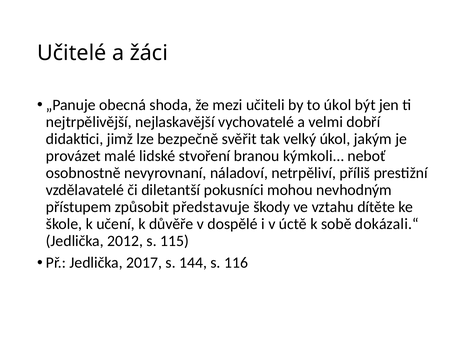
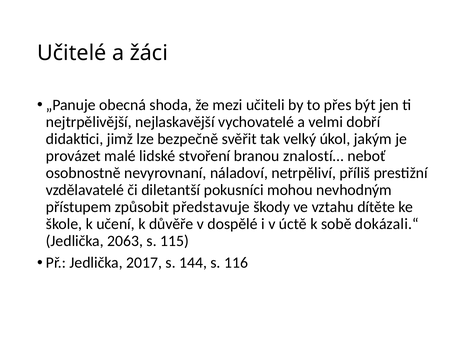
to úkol: úkol -> přes
kýmkoli…: kýmkoli… -> znalostí…
2012: 2012 -> 2063
